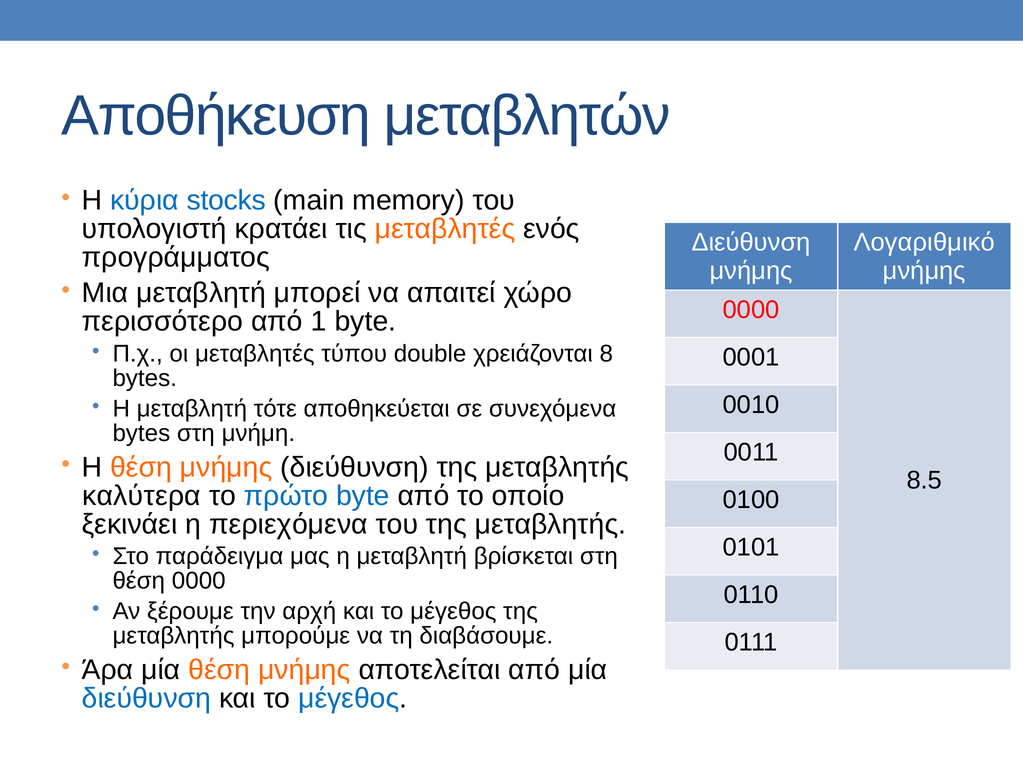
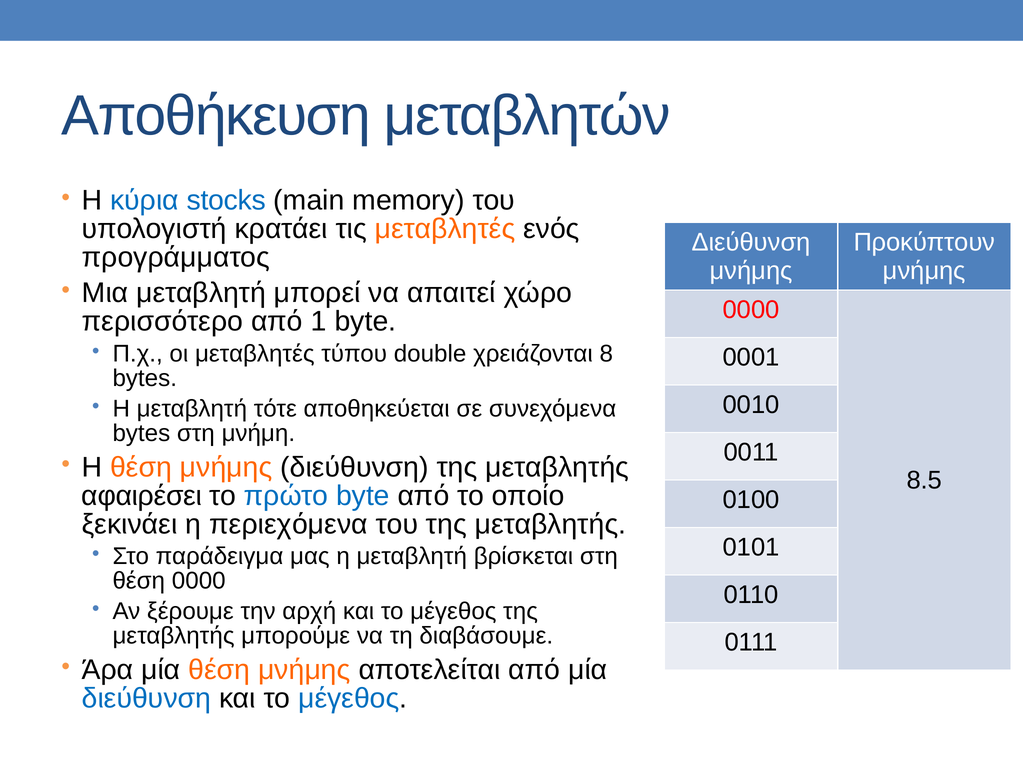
Λογαριθμικό: Λογαριθμικό -> Προκύπτουν
καλύτερα: καλύτερα -> αφαιρέσει
